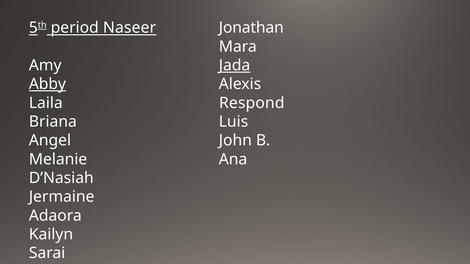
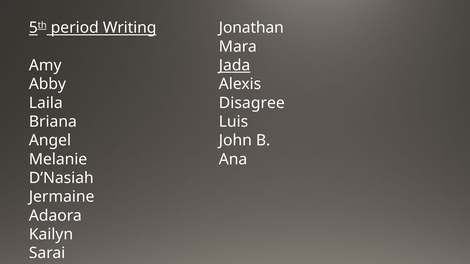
Naseer: Naseer -> Writing
Abby underline: present -> none
Respond: Respond -> Disagree
